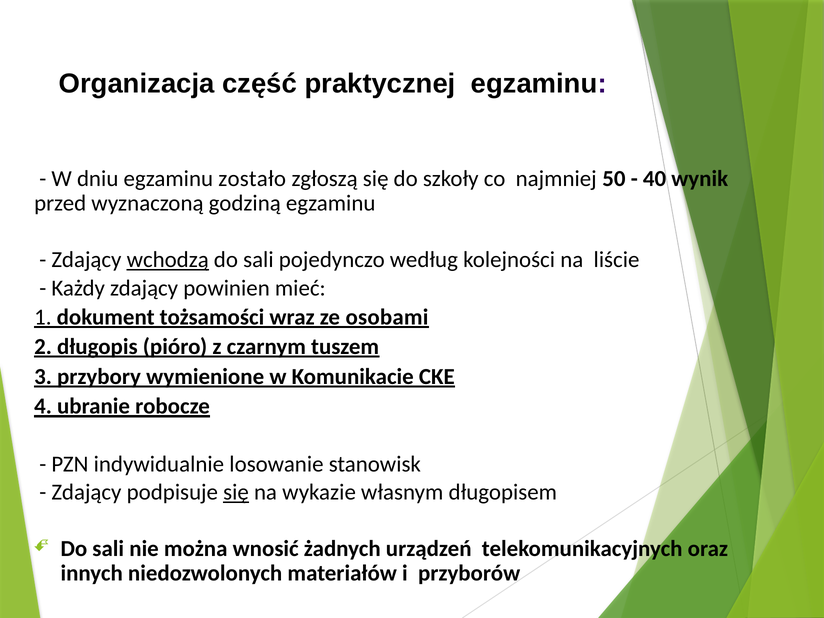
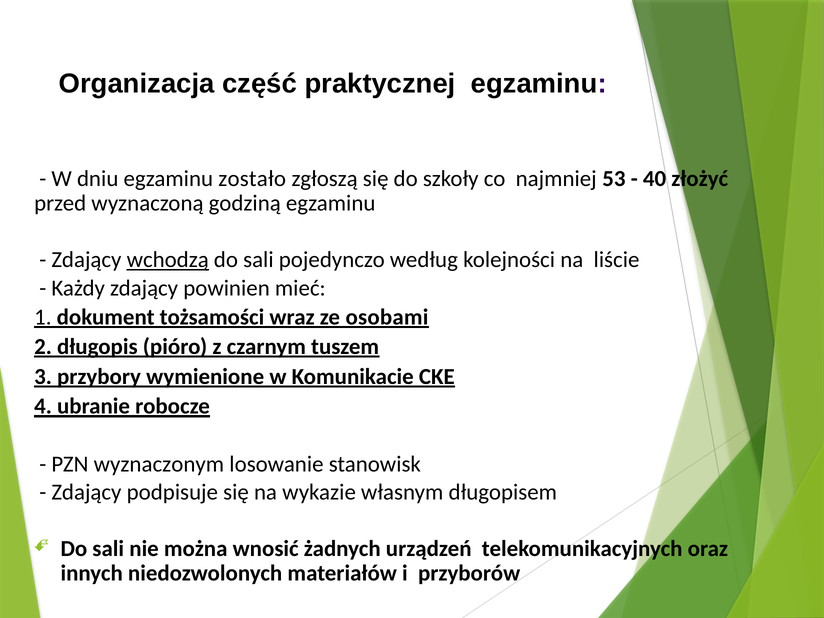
50: 50 -> 53
wynik: wynik -> złożyć
indywidualnie: indywidualnie -> wyznaczonym
się at (236, 492) underline: present -> none
